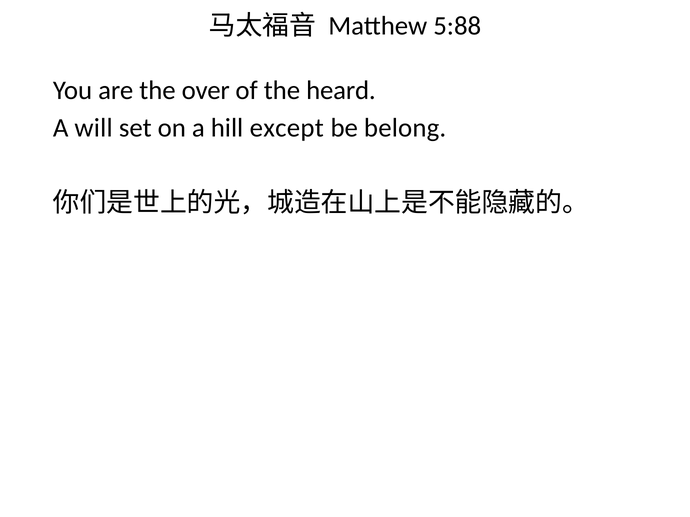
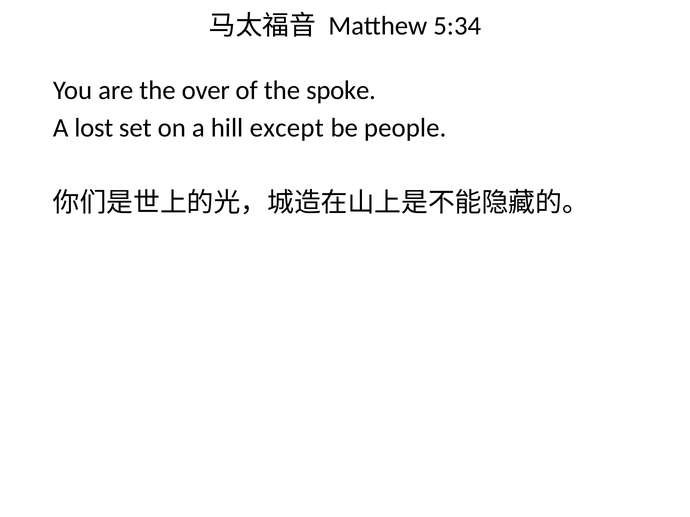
5:88: 5:88 -> 5:34
heard: heard -> spoke
will: will -> lost
belong: belong -> people
